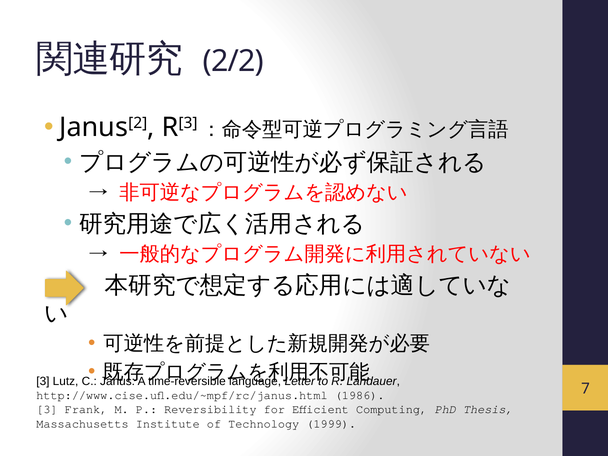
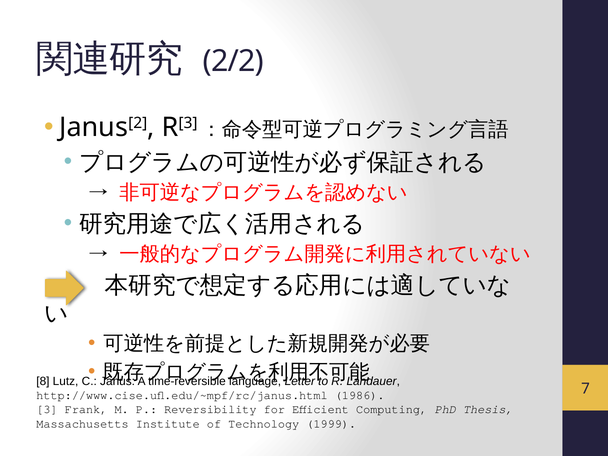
3 at (43, 381): 3 -> 8
